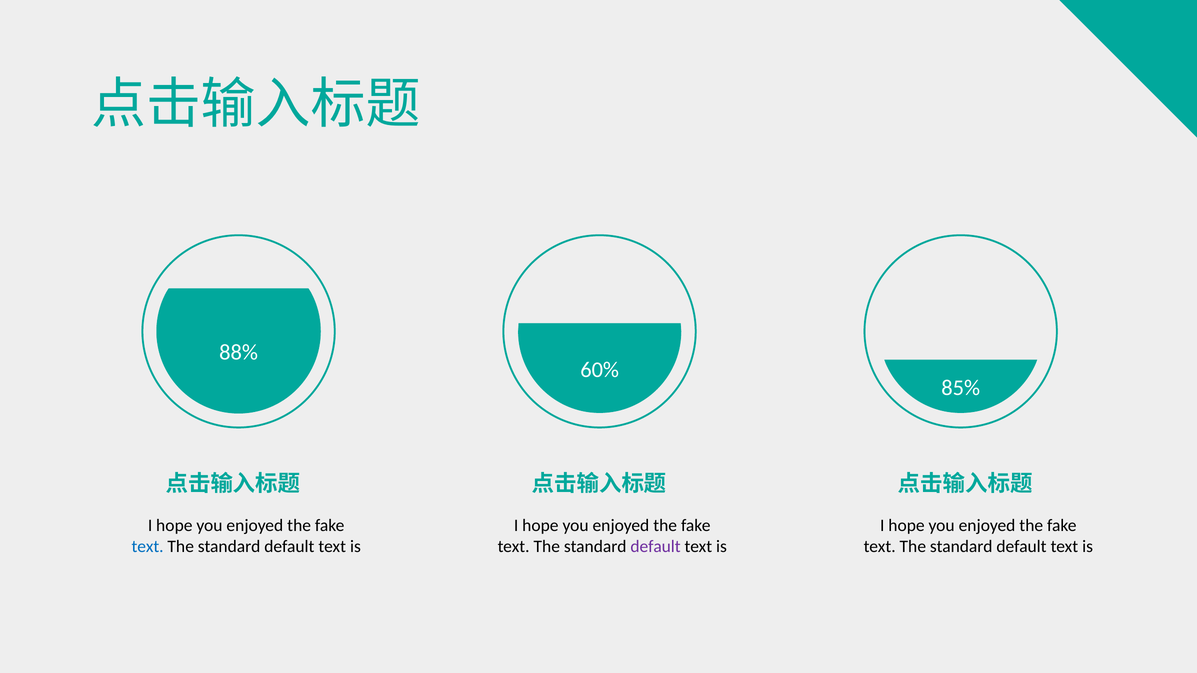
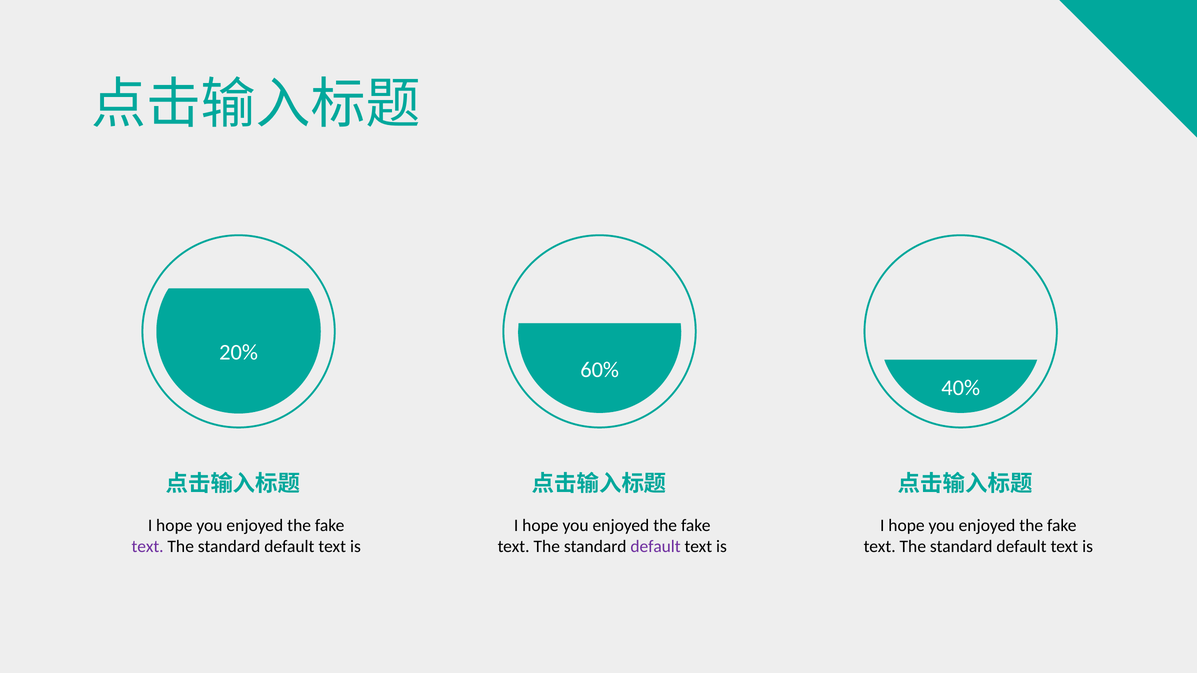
88%: 88% -> 20%
85%: 85% -> 40%
text at (148, 547) colour: blue -> purple
